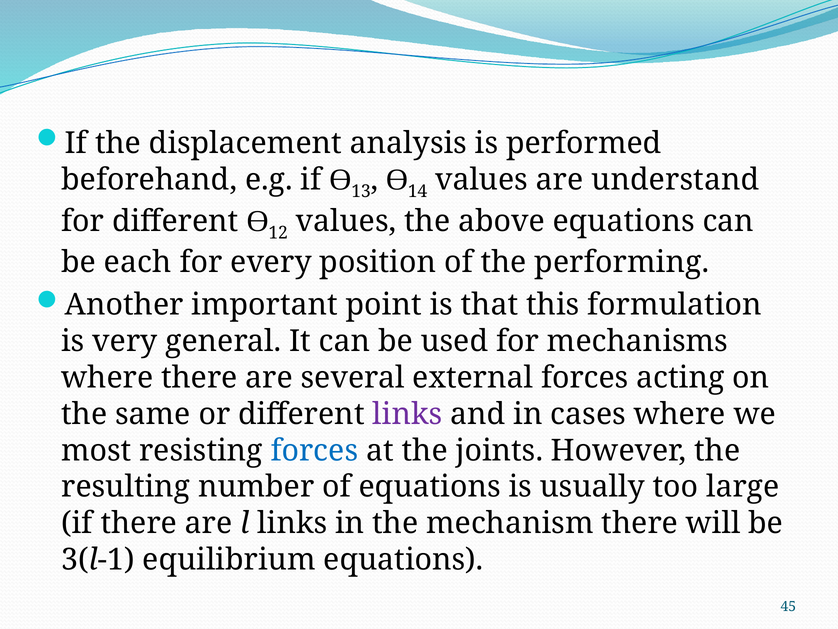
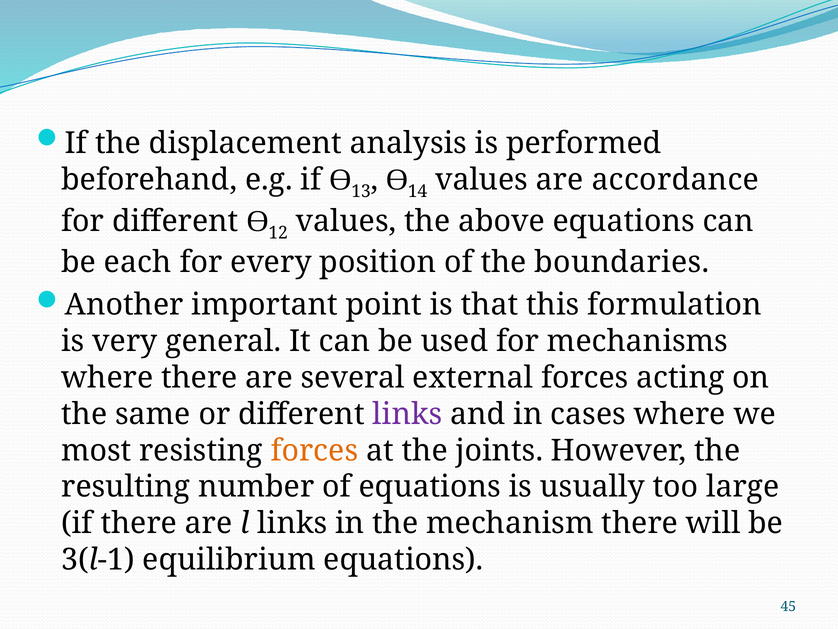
understand: understand -> accordance
performing: performing -> boundaries
forces at (314, 450) colour: blue -> orange
